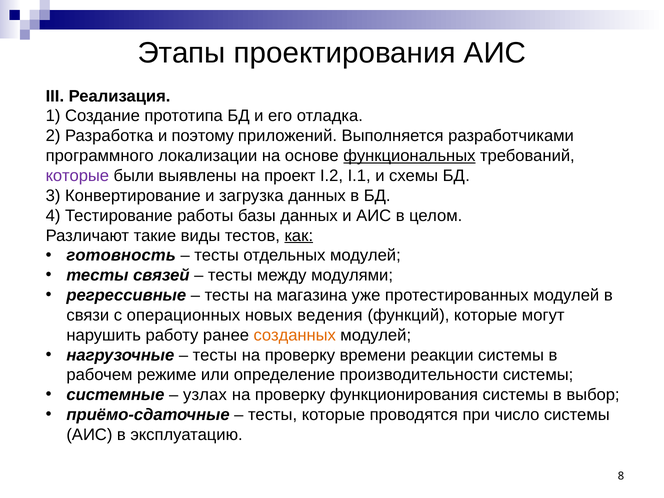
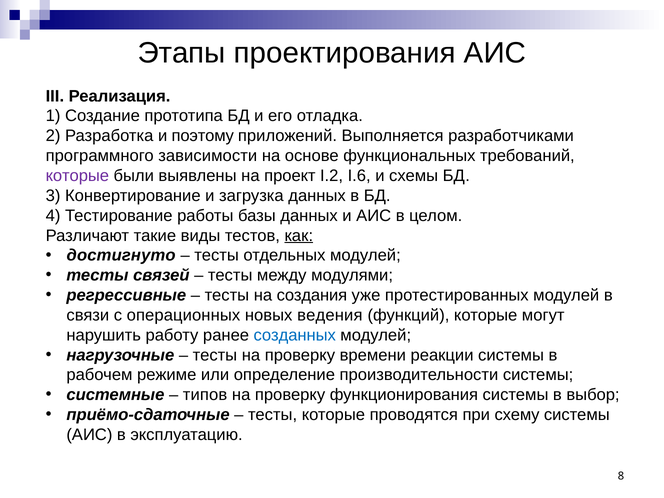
локализации: локализации -> зависимости
функциональных underline: present -> none
I.1: I.1 -> I.6
готовность: готовность -> достигнуто
магазина: магазина -> создания
созданных colour: orange -> blue
узлах: узлах -> типов
число: число -> схему
